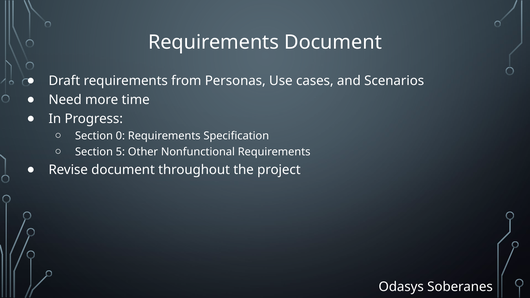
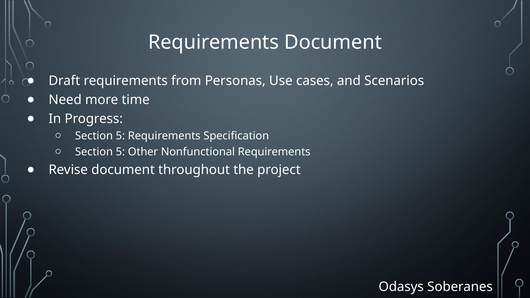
0 at (120, 136): 0 -> 5
